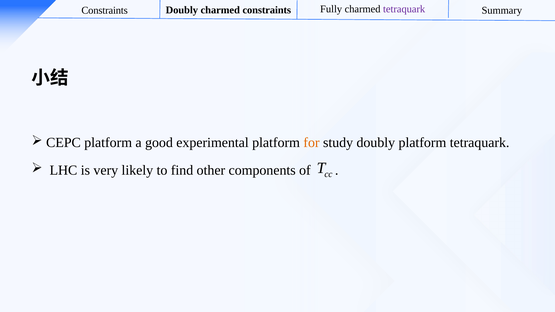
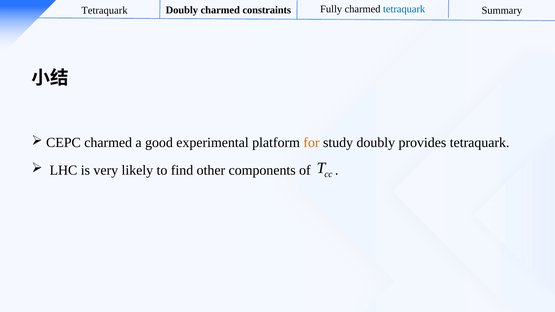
tetraquark at (404, 9) colour: purple -> blue
Constraints at (105, 11): Constraints -> Tetraquark
CEPC platform: platform -> charmed
doubly platform: platform -> provides
